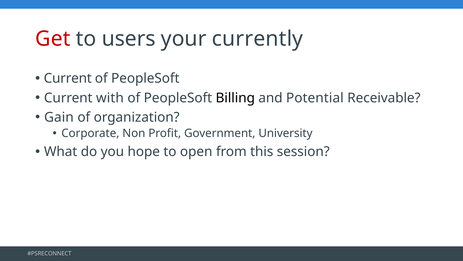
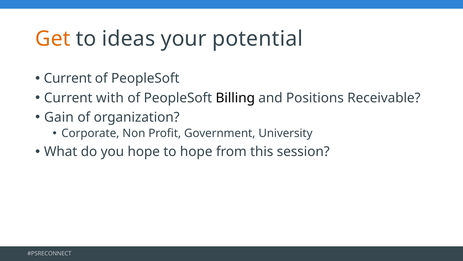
Get colour: red -> orange
users: users -> ideas
currently: currently -> potential
Potential: Potential -> Positions
to open: open -> hope
